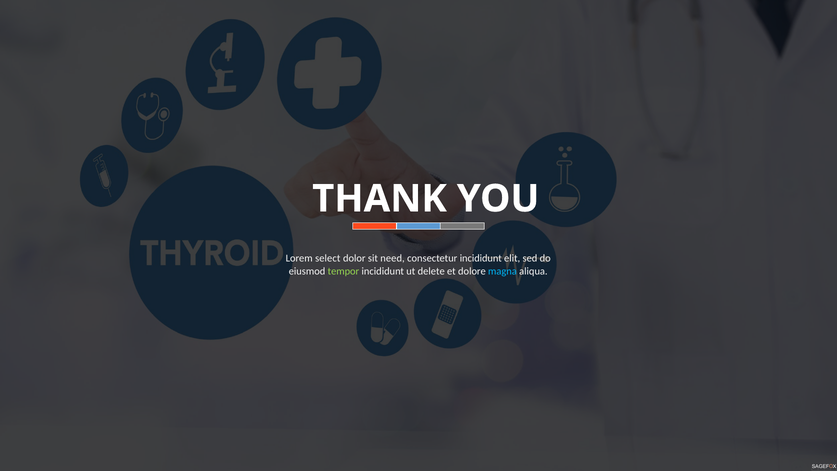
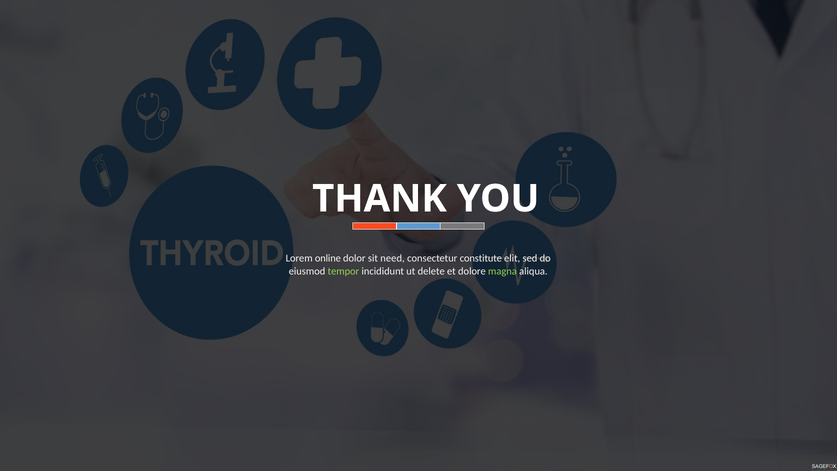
select: select -> online
consectetur incididunt: incididunt -> constitute
magna colour: light blue -> light green
